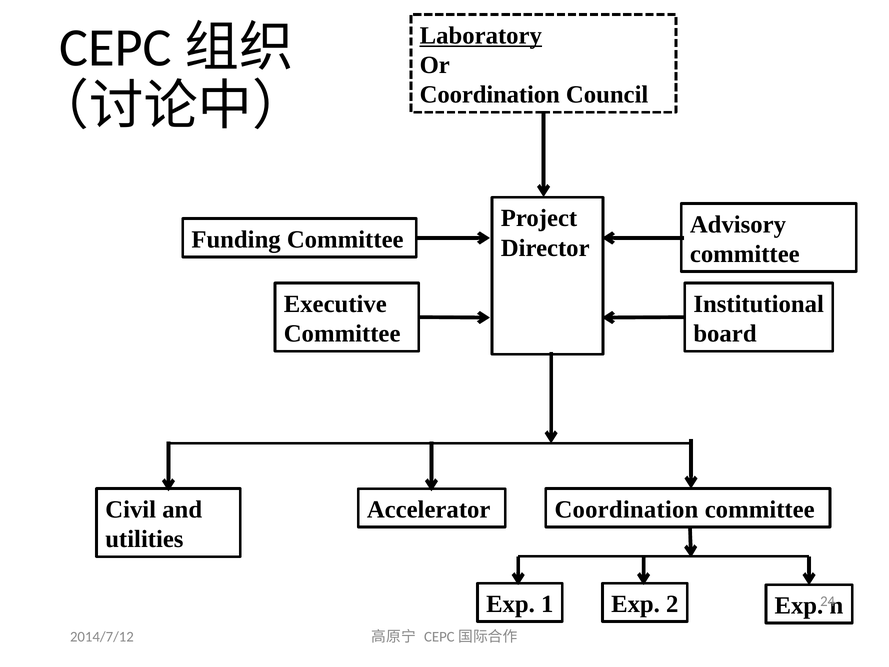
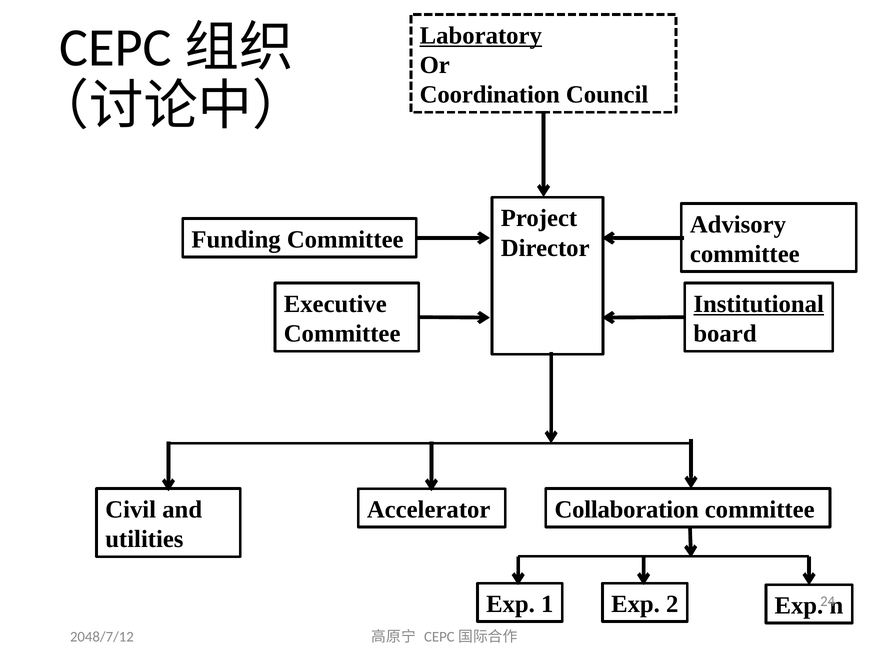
Institutional underline: none -> present
Coordination at (626, 509): Coordination -> Collaboration
2014/7/12: 2014/7/12 -> 2048/7/12
